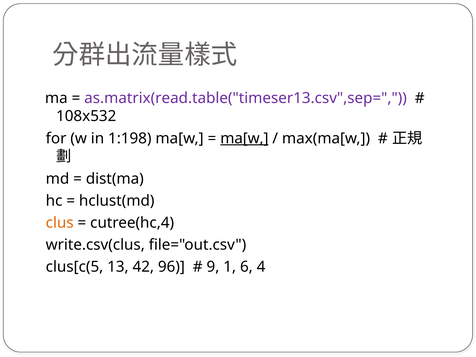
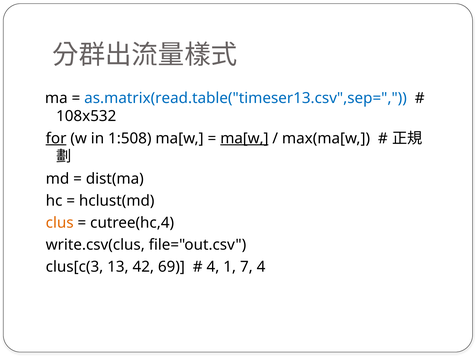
as.matrix(read.table("timeser13.csv",sep= colour: purple -> blue
for underline: none -> present
1:198: 1:198 -> 1:508
clus[c(5: clus[c(5 -> clus[c(3
96: 96 -> 69
9 at (213, 267): 9 -> 4
6: 6 -> 7
